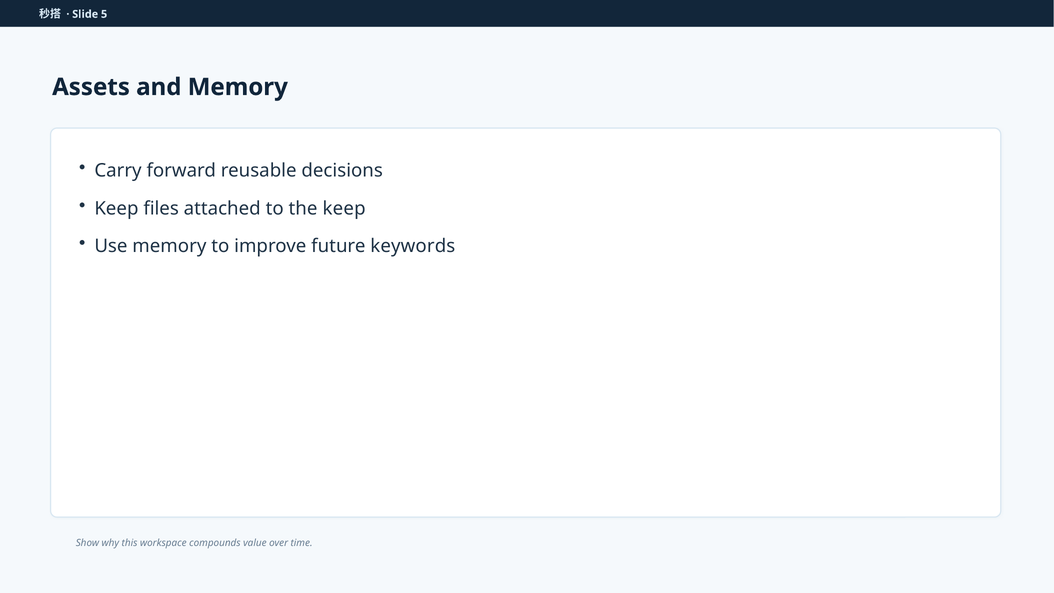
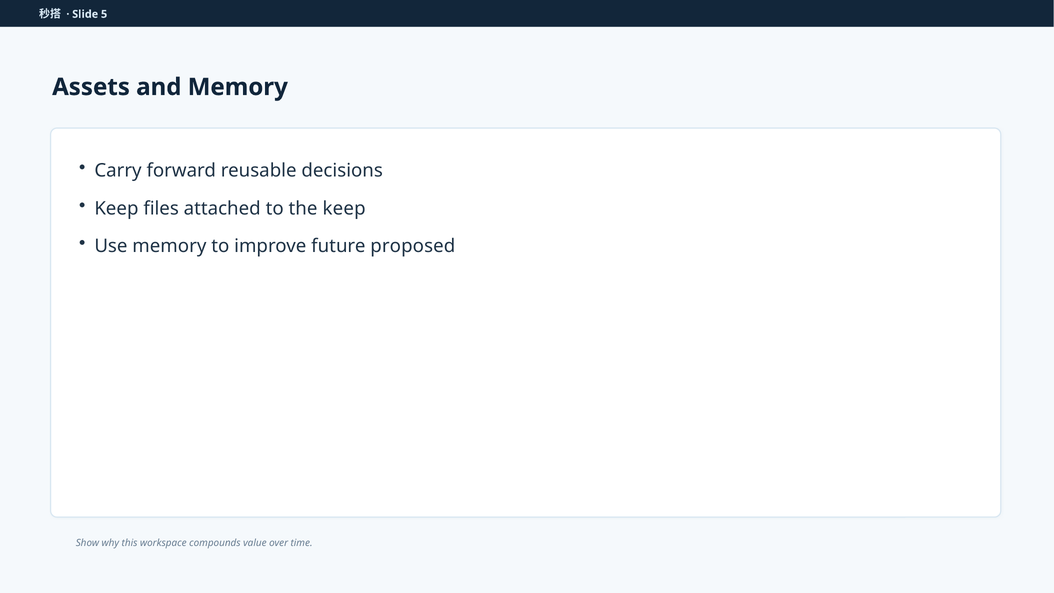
keywords: keywords -> proposed
